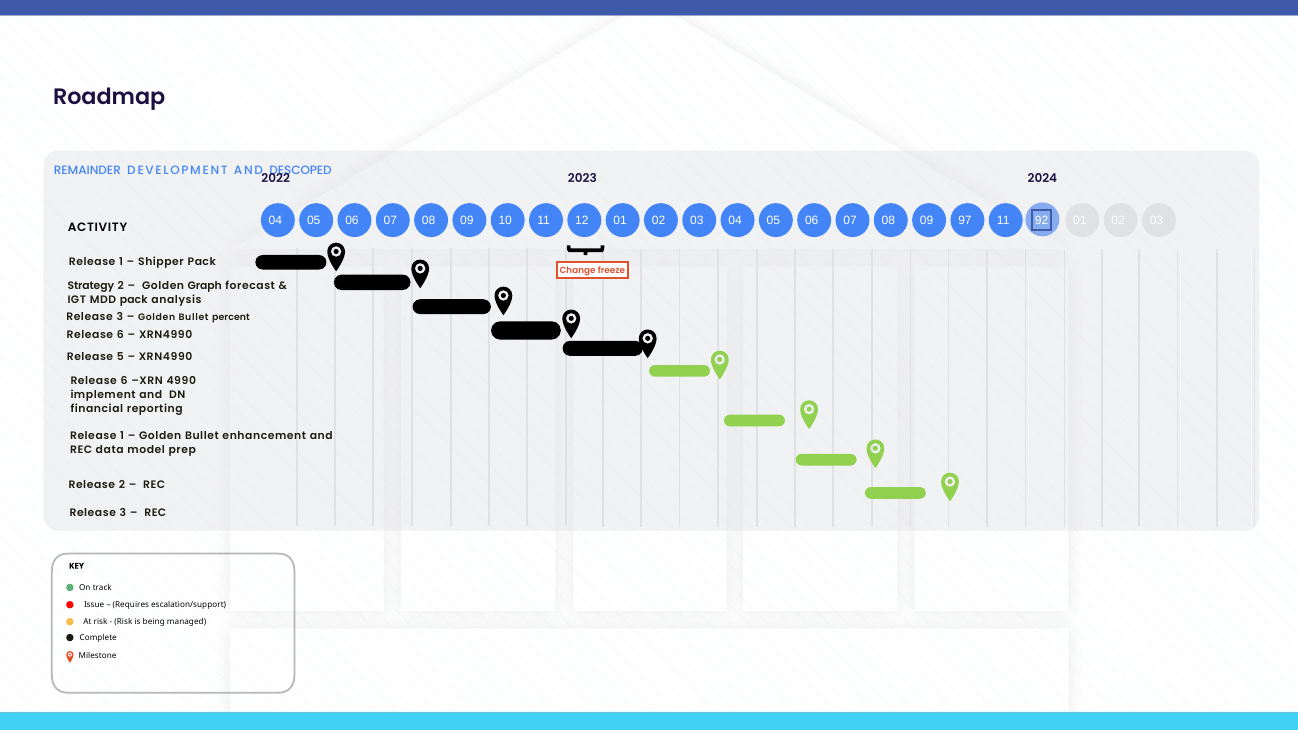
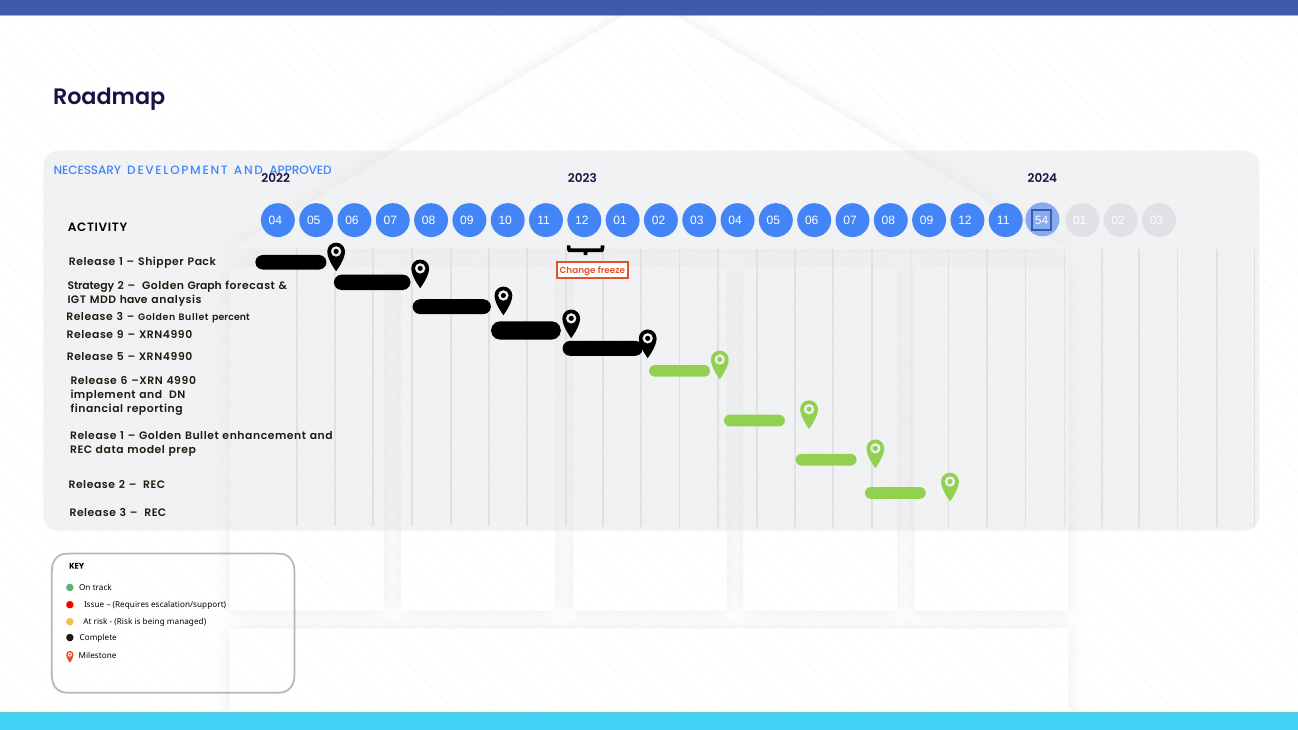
REMAINDER: REMAINDER -> NECESSARY
DESCOPED: DESCOPED -> APPROVED
09 97: 97 -> 12
92: 92 -> 54
MDD pack: pack -> have
6 at (120, 335): 6 -> 9
